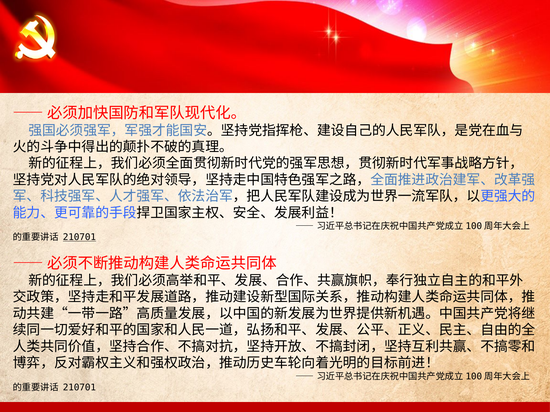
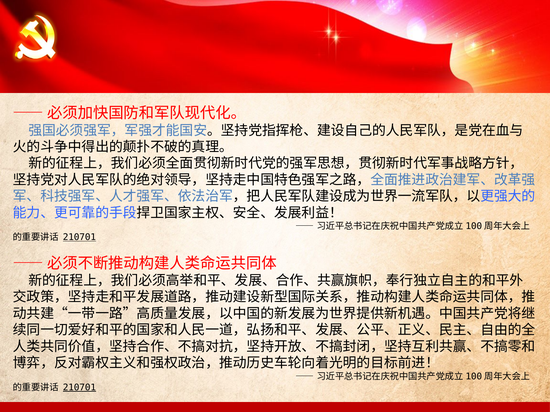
210701 at (79, 388) underline: none -> present
